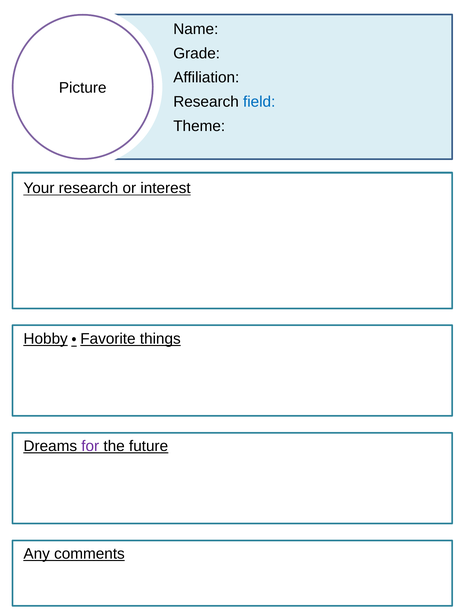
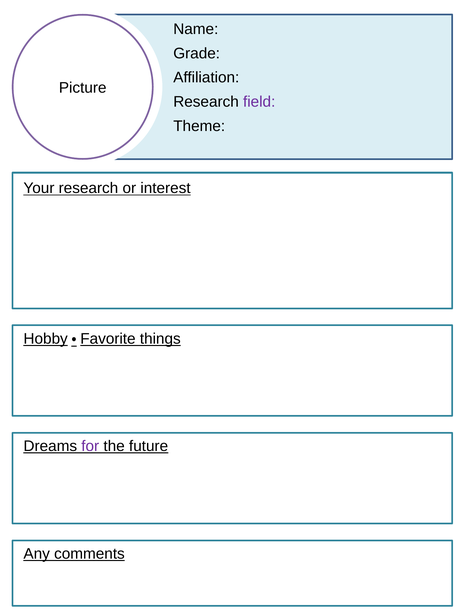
field colour: blue -> purple
